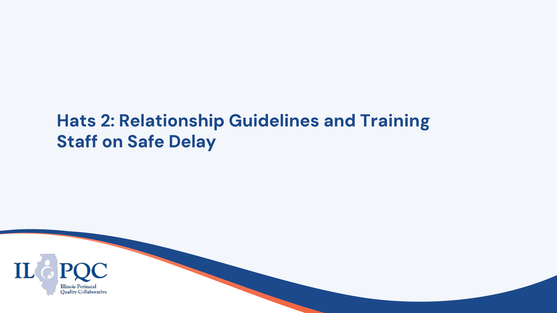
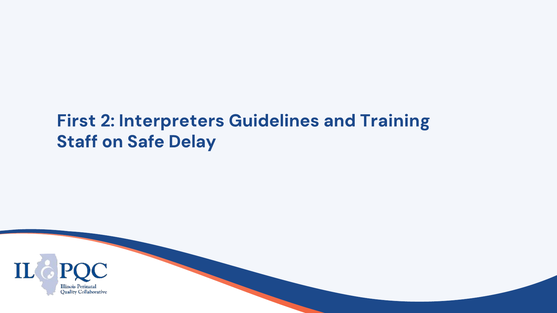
Hats: Hats -> First
Relationship: Relationship -> Interpreters
